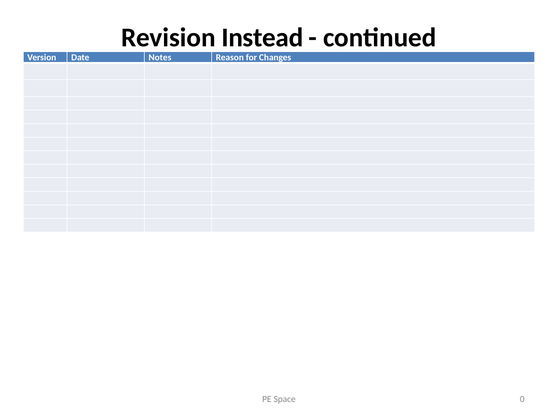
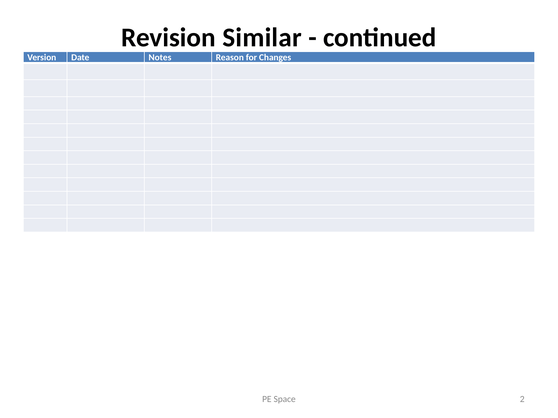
Instead: Instead -> Similar
0: 0 -> 2
